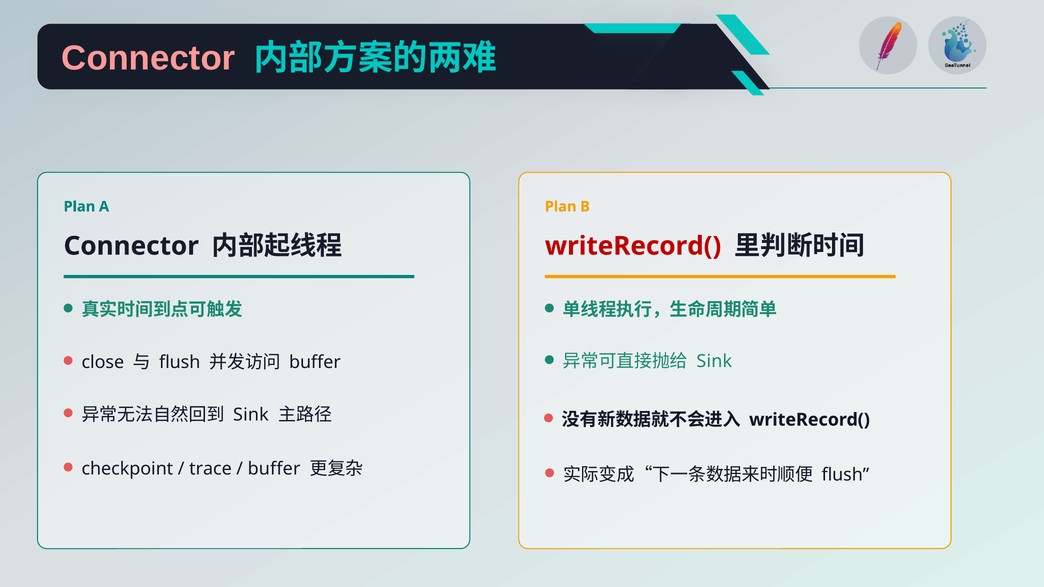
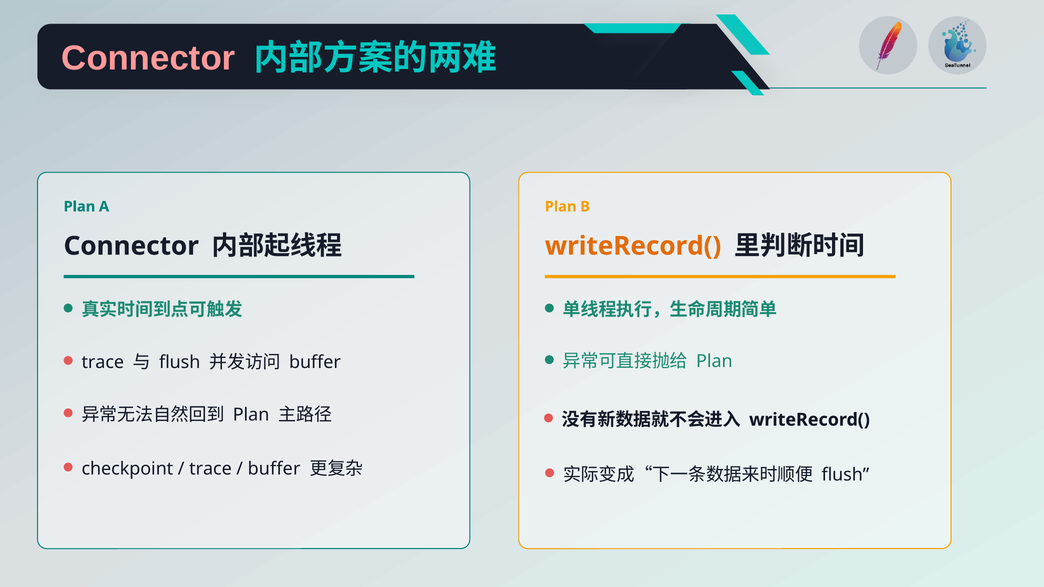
writeRecord( at (633, 246) colour: red -> orange
Sink at (714, 362): Sink -> Plan
close at (103, 362): close -> trace
Sink at (251, 415): Sink -> Plan
